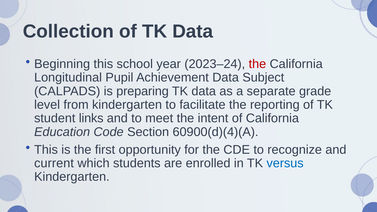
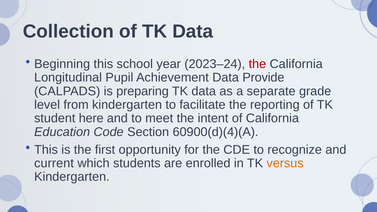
Subject: Subject -> Provide
links: links -> here
versus colour: blue -> orange
